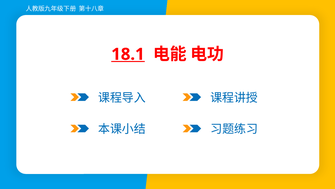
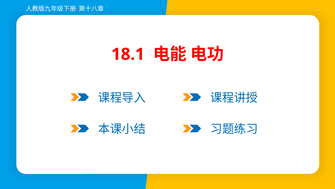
18.1 underline: present -> none
